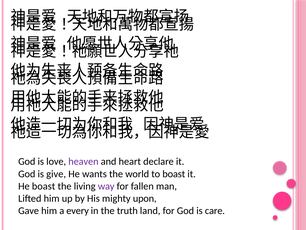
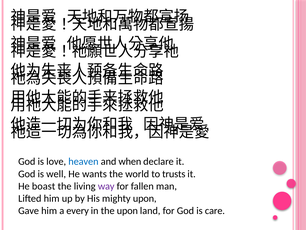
heaven colour: purple -> blue
heart: heart -> when
give: give -> well
to boast: boast -> trusts
the truth: truth -> upon
